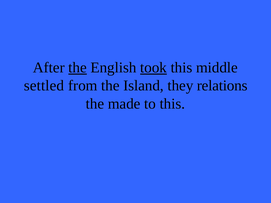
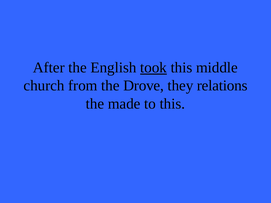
the at (78, 68) underline: present -> none
settled: settled -> church
Island: Island -> Drove
